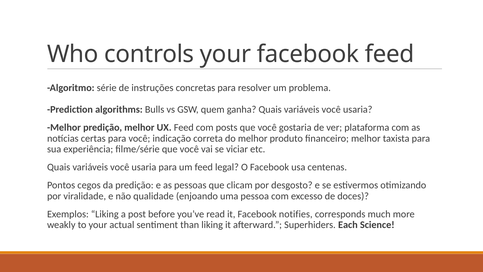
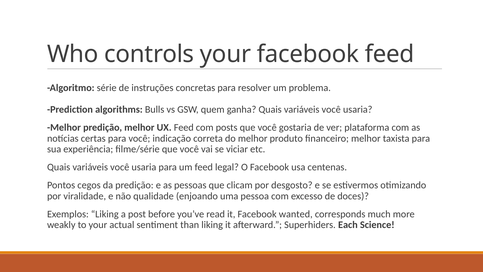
notifies: notifies -> wanted
